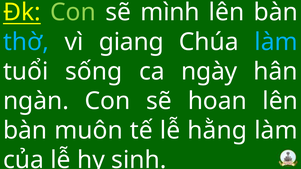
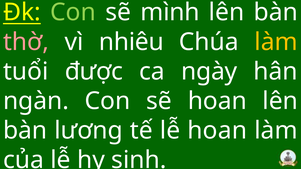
thờ colour: light blue -> pink
giang: giang -> nhiêu
làm at (276, 42) colour: light blue -> yellow
sống: sống -> được
muôn: muôn -> lương
lễ hằng: hằng -> hoan
